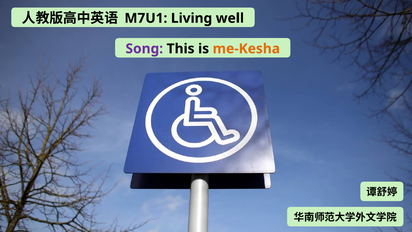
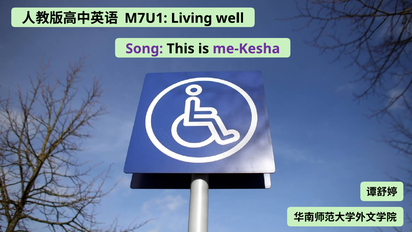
me-Kesha colour: orange -> purple
